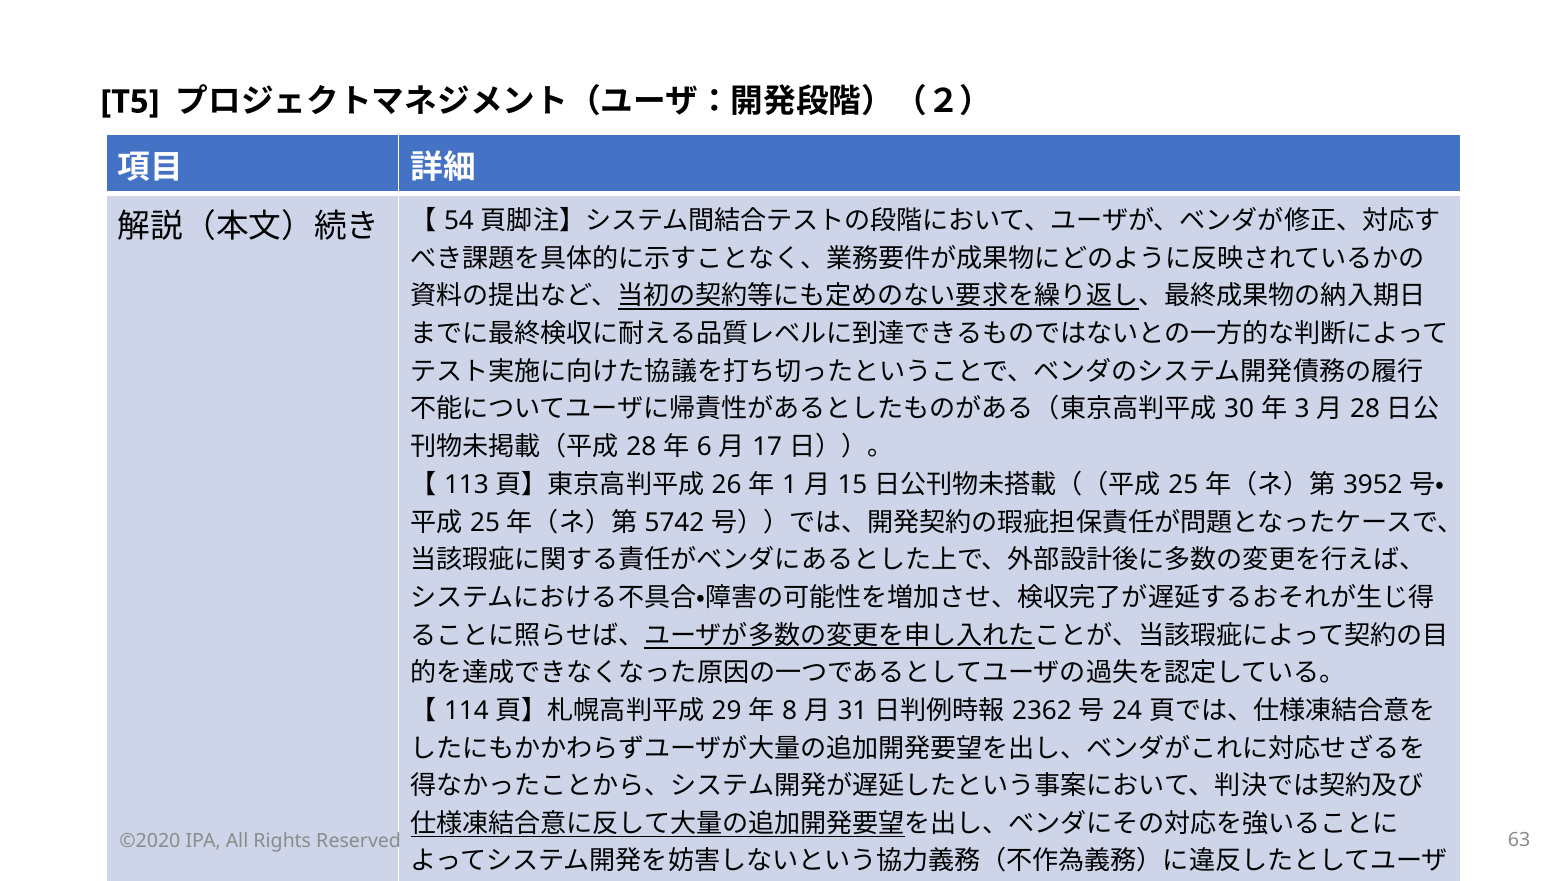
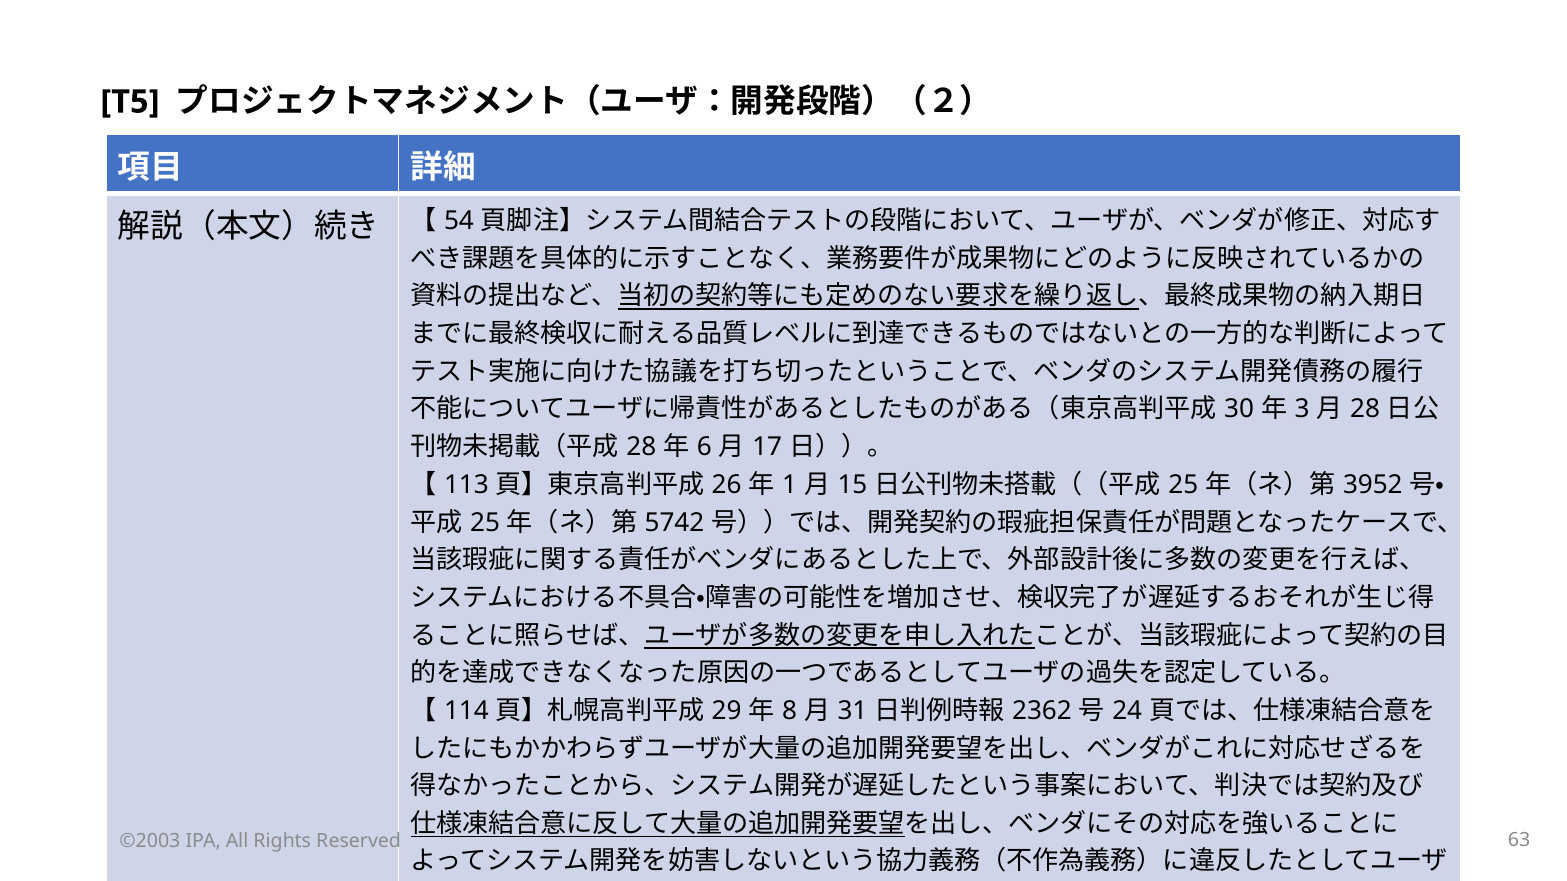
©2020: ©2020 -> ©2003
